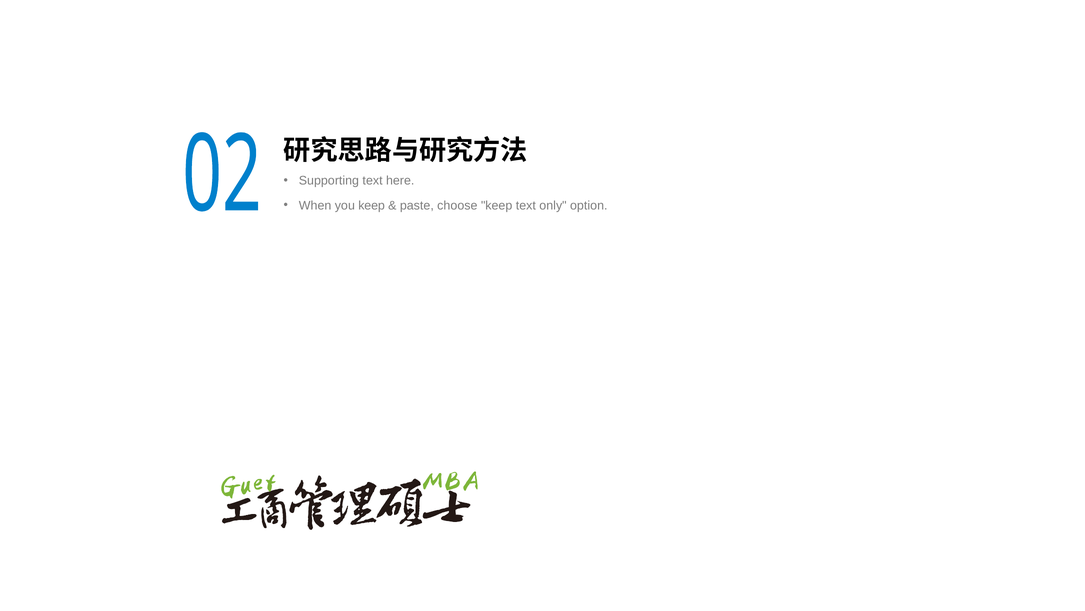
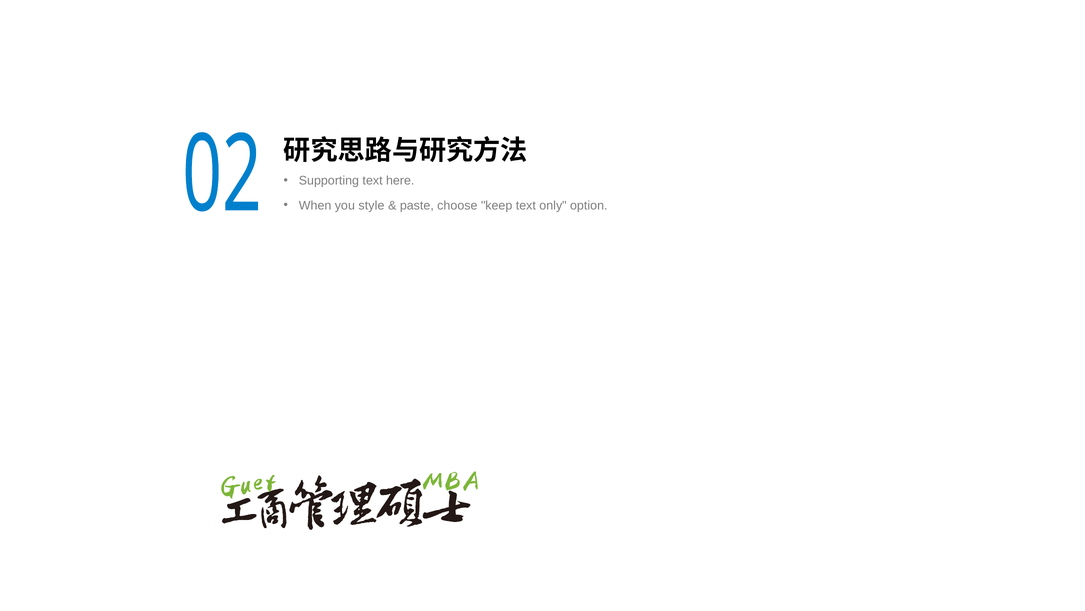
you keep: keep -> style
